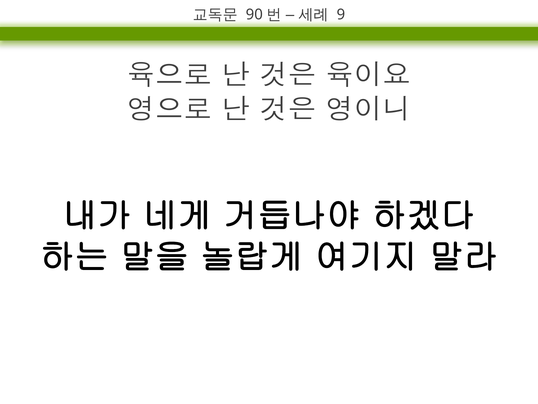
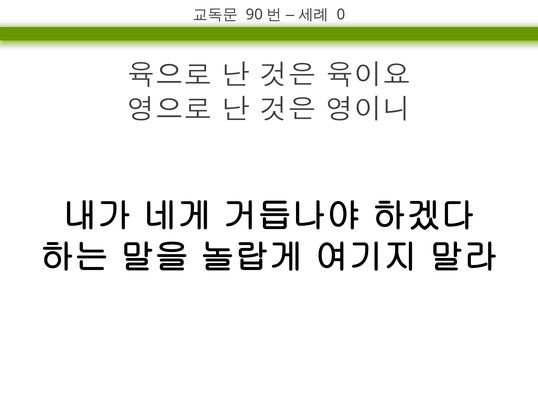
9: 9 -> 0
